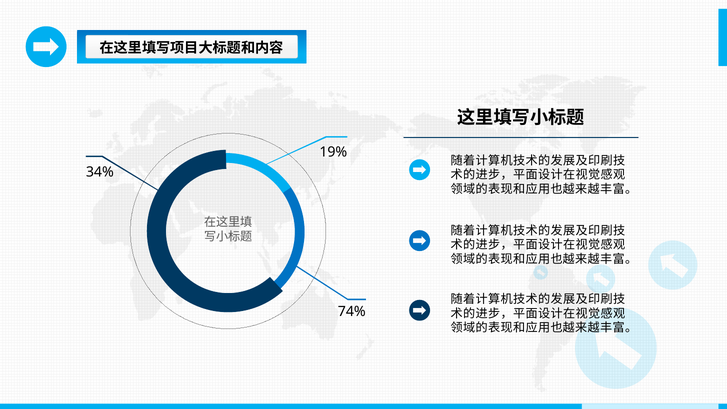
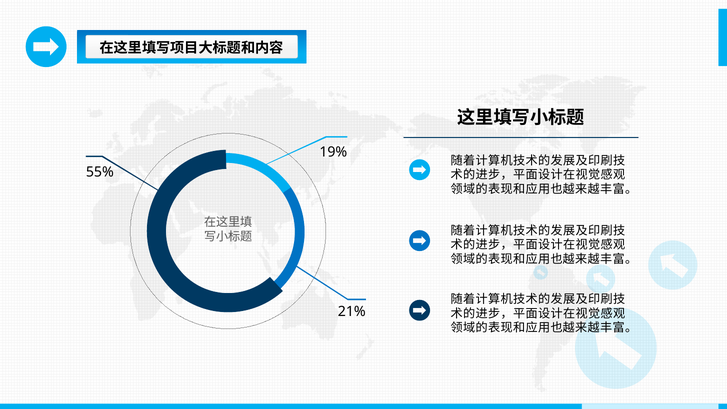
34%: 34% -> 55%
74%: 74% -> 21%
